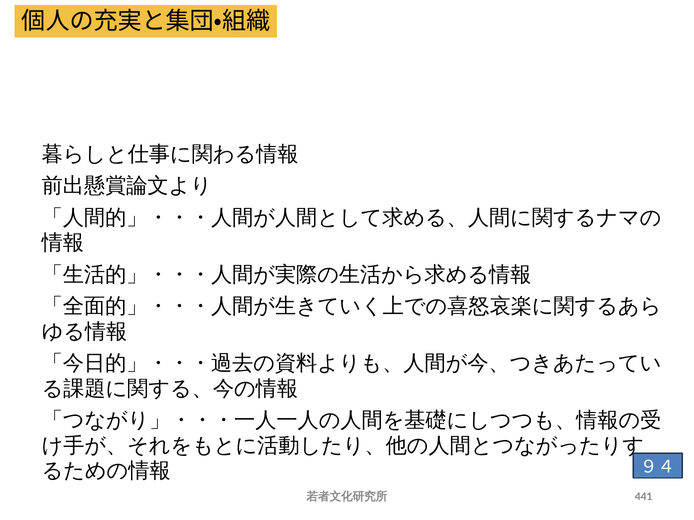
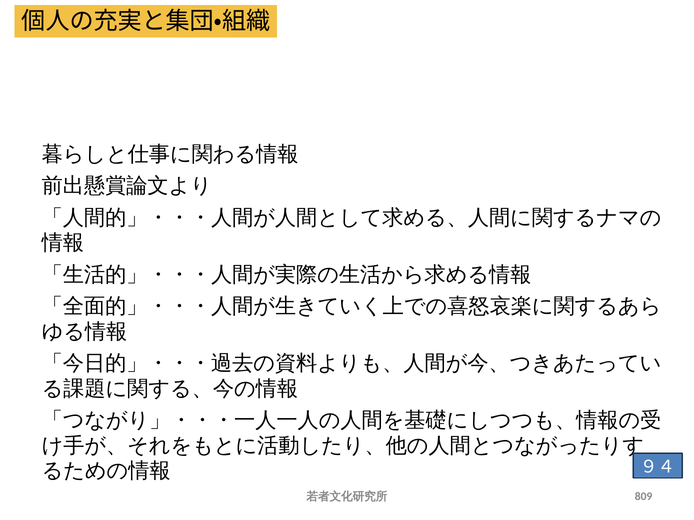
441: 441 -> 809
